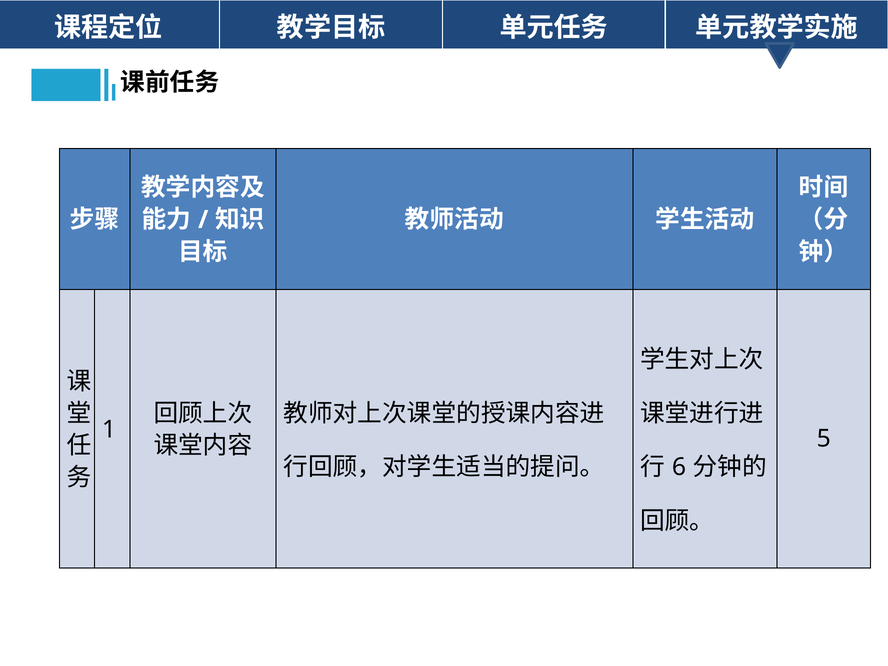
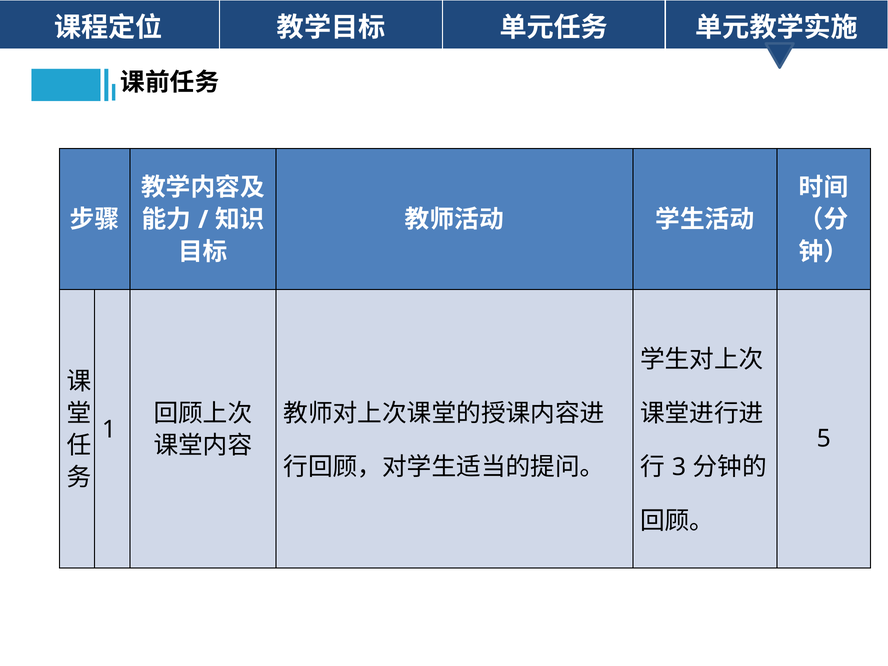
6: 6 -> 3
